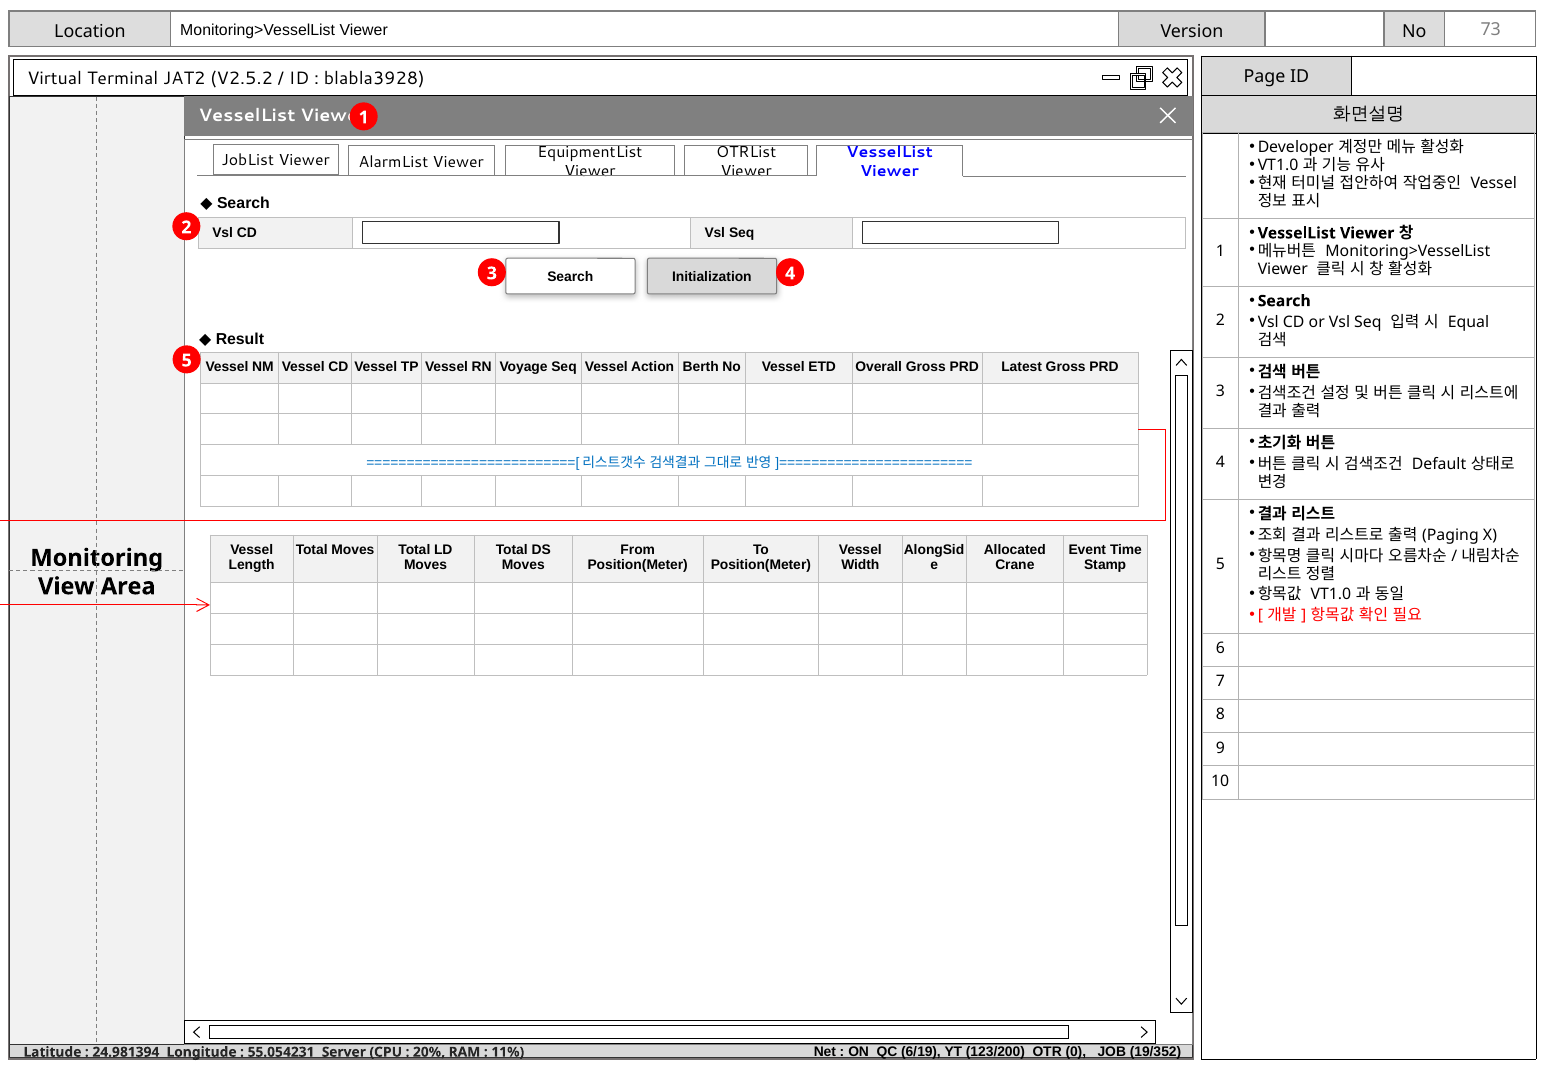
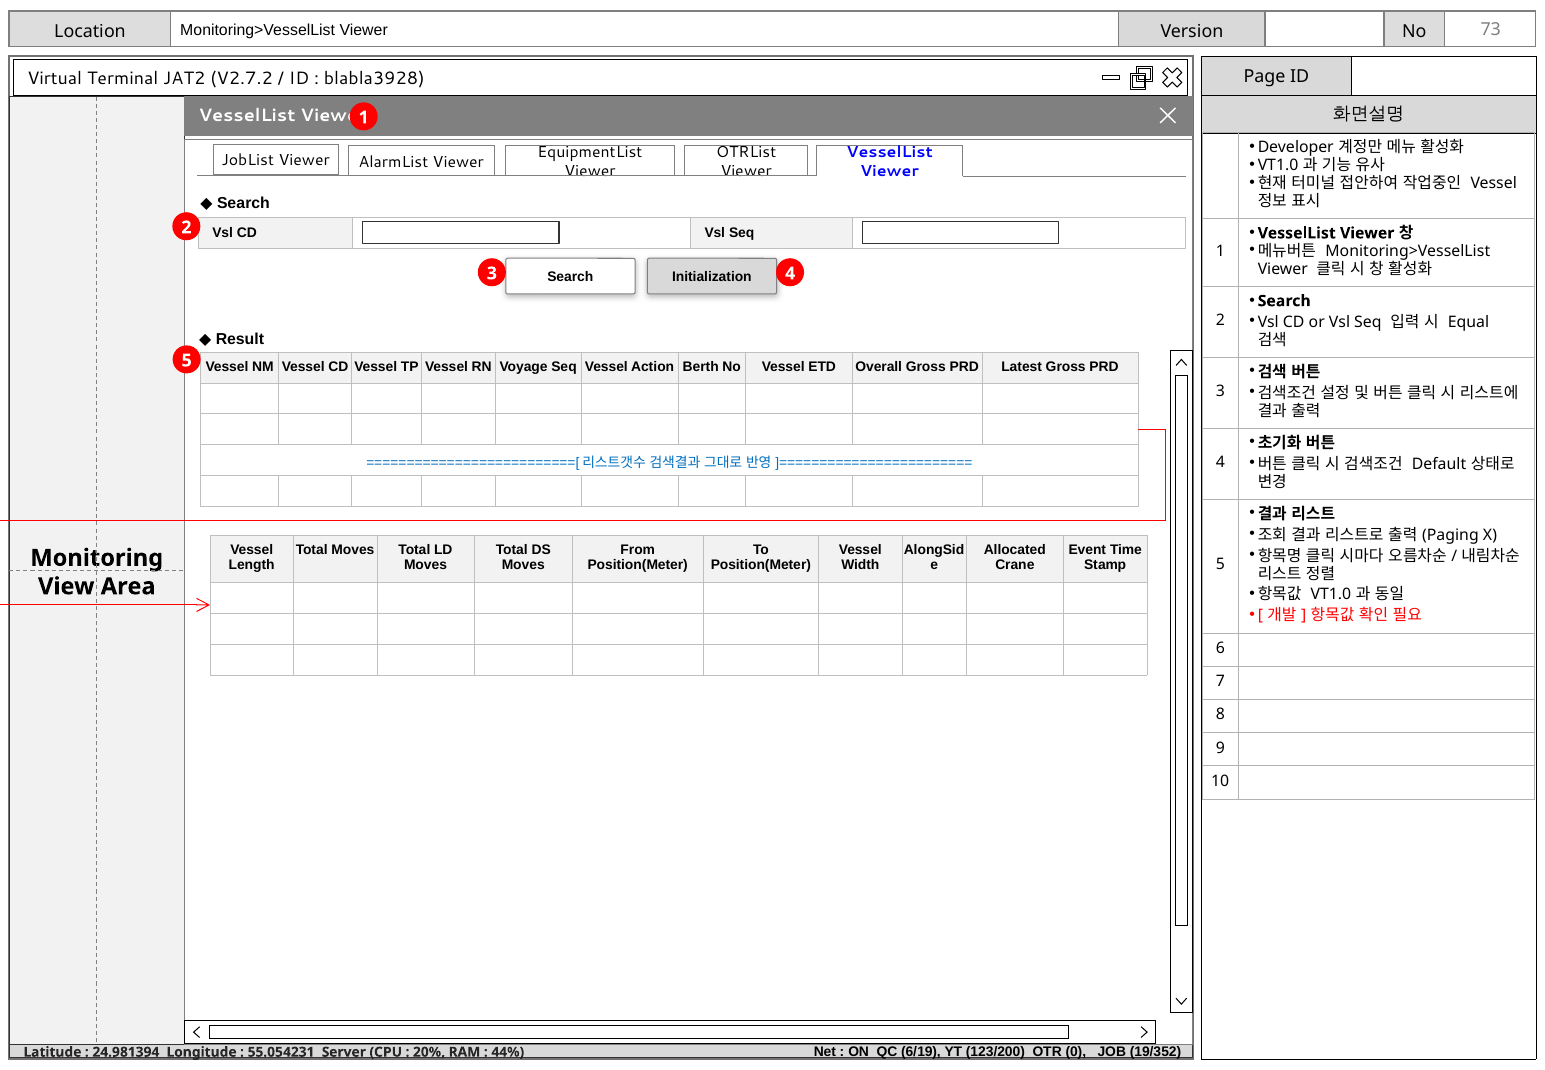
V2.5.2: V2.5.2 -> V2.7.2
11%: 11% -> 44%
